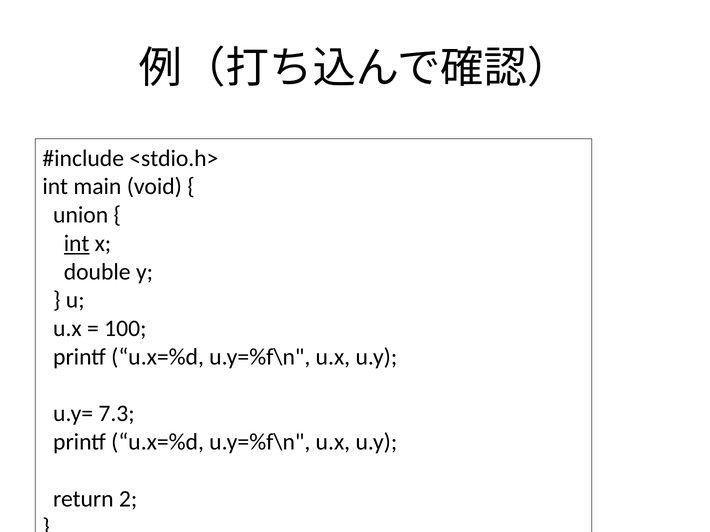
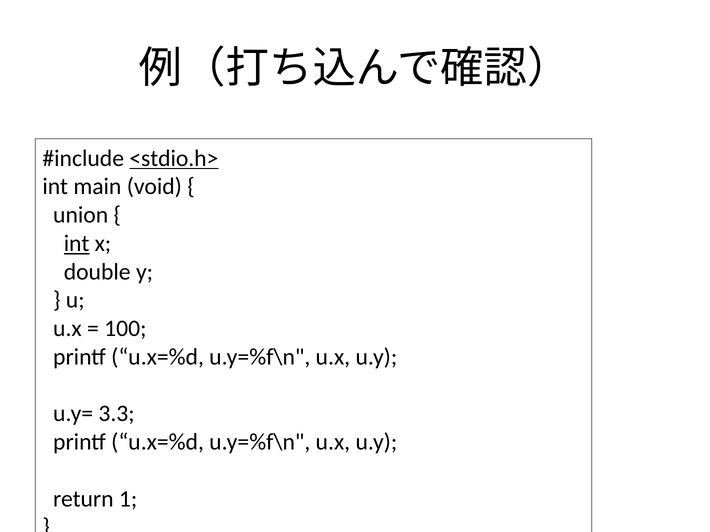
<stdio.h> underline: none -> present
7.3: 7.3 -> 3.3
2: 2 -> 1
